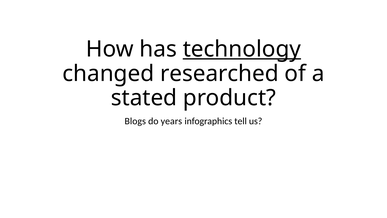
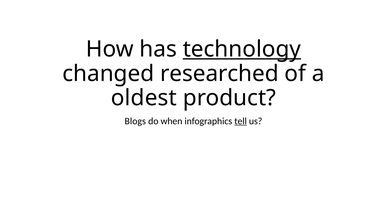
stated: stated -> oldest
years: years -> when
tell underline: none -> present
